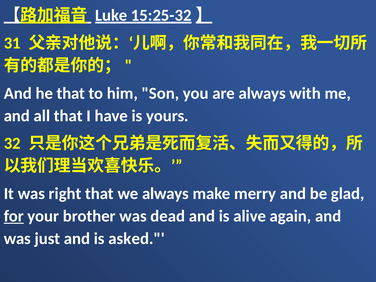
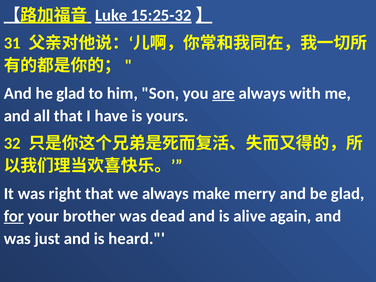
he that: that -> glad
are underline: none -> present
asked: asked -> heard
